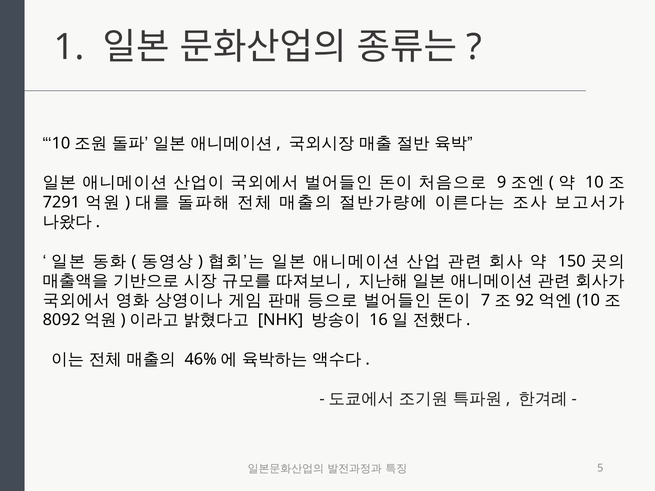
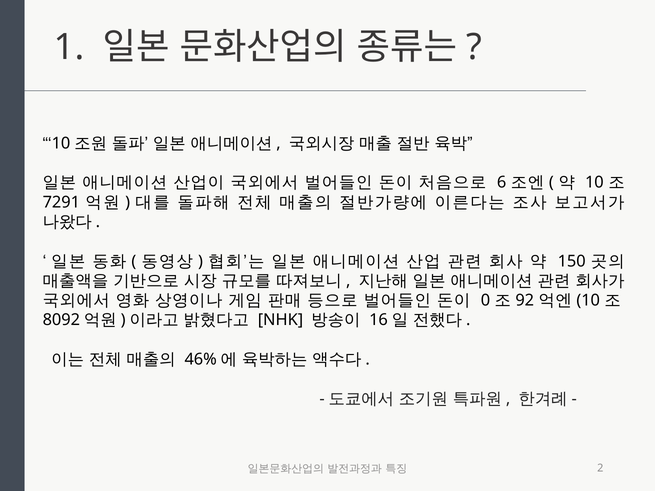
9: 9 -> 6
7: 7 -> 0
5: 5 -> 2
